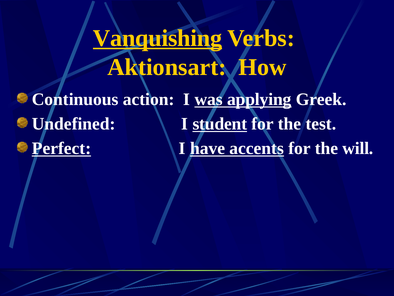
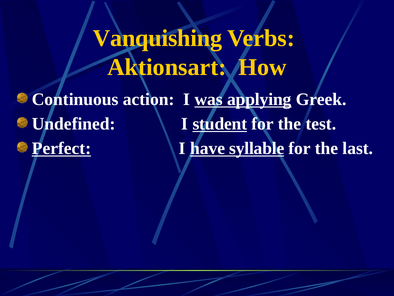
Vanquishing underline: present -> none
accents: accents -> syllable
will: will -> last
